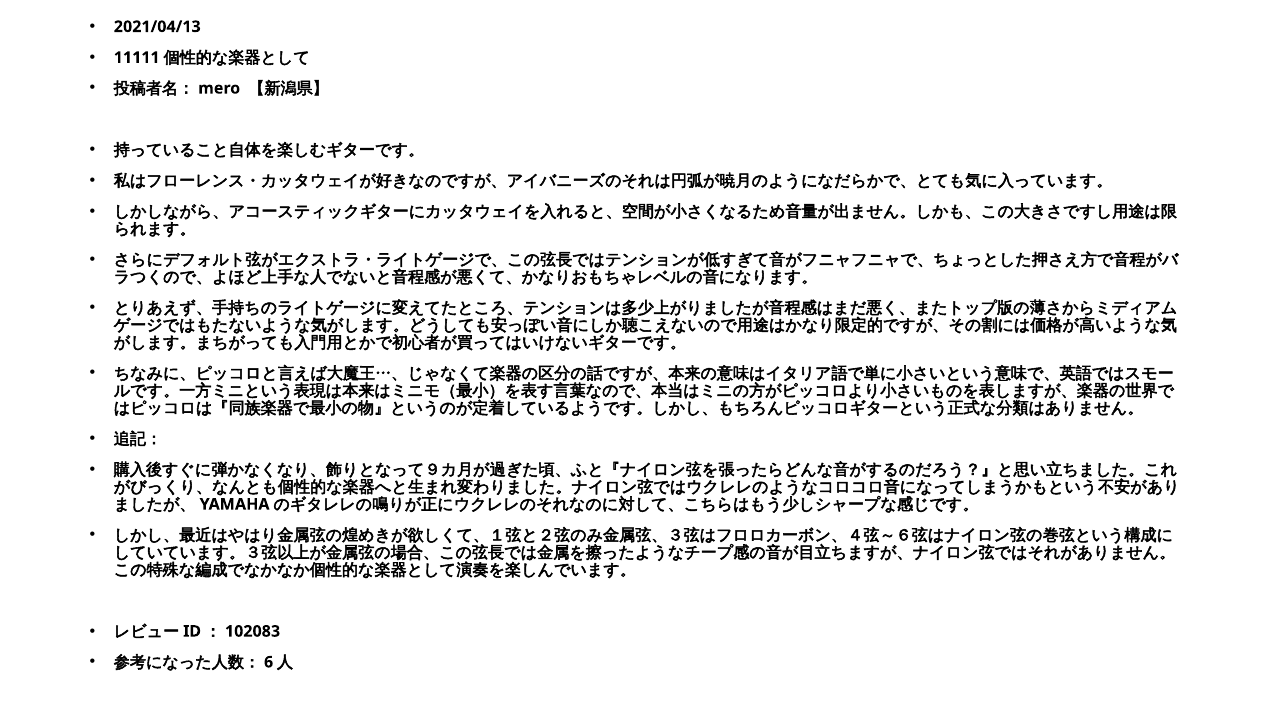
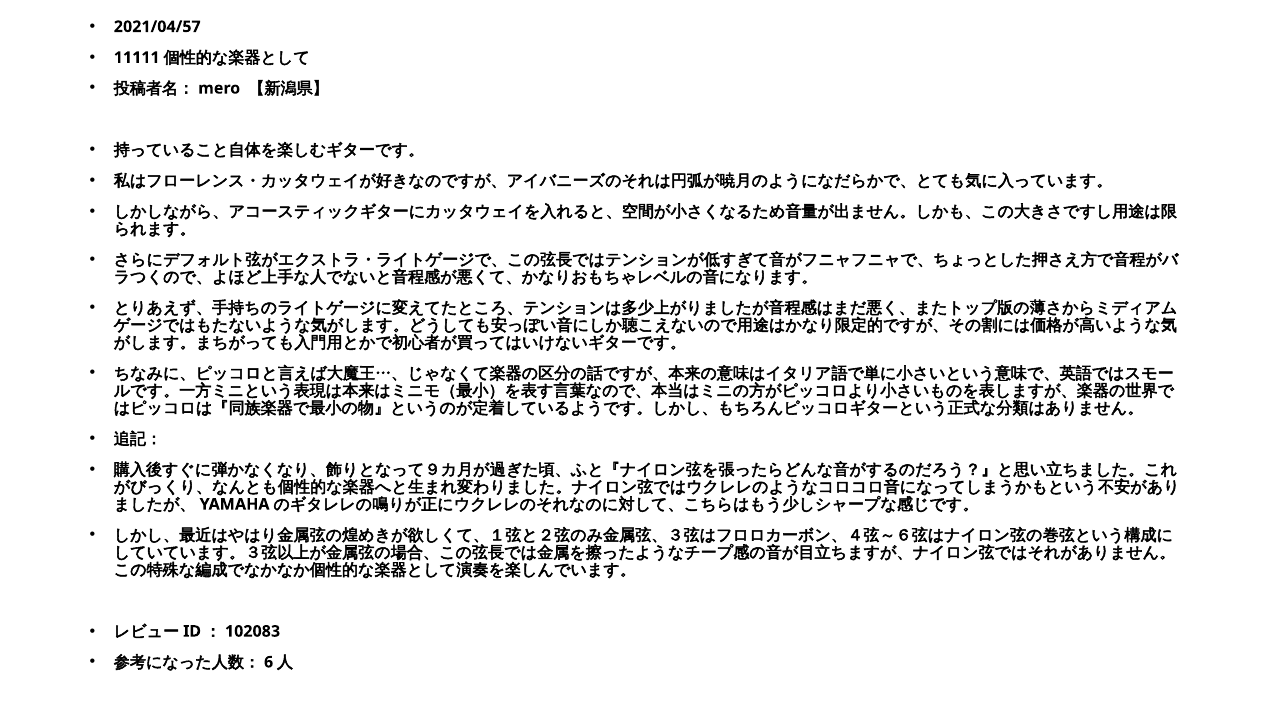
2021/04/13: 2021/04/13 -> 2021/04/57
